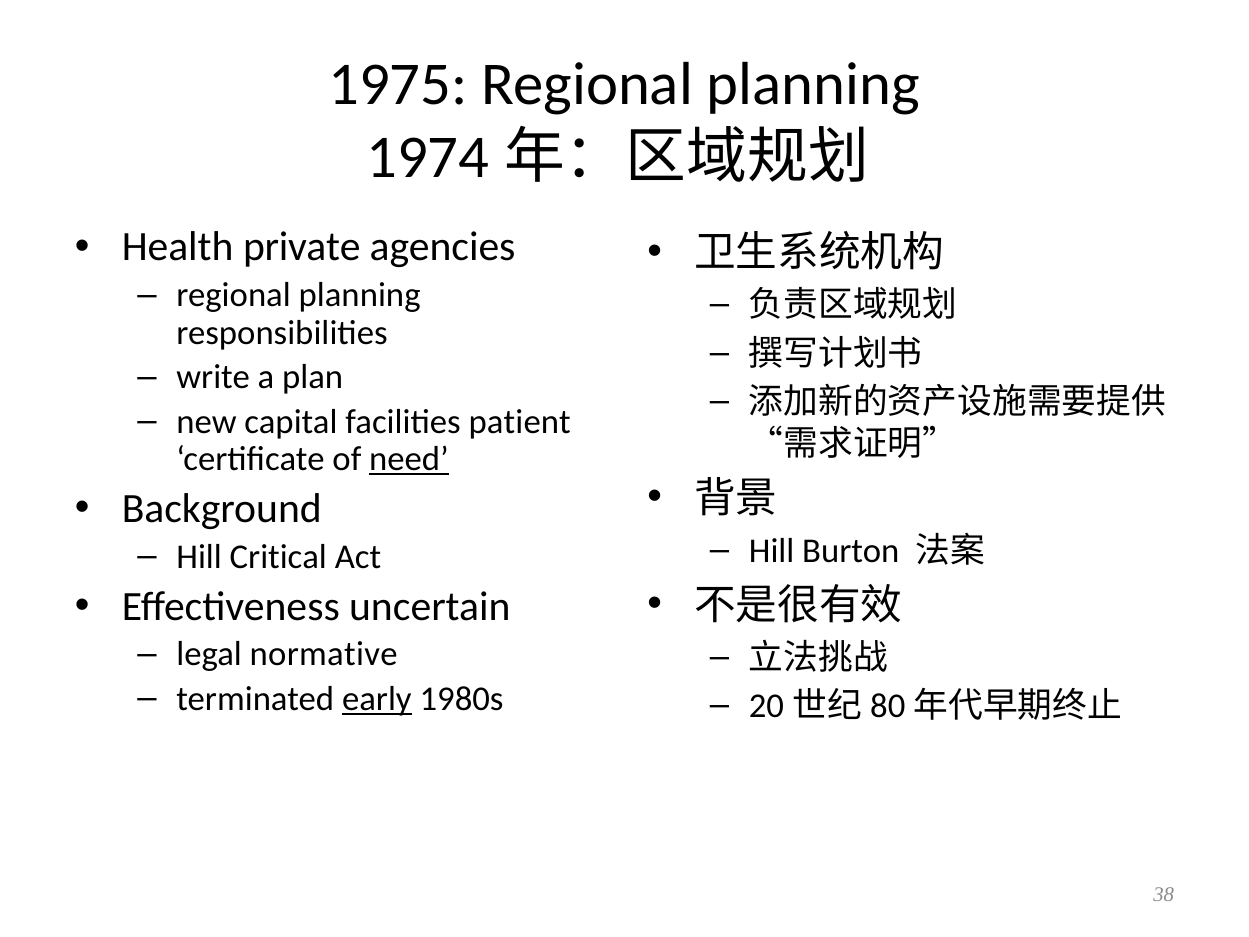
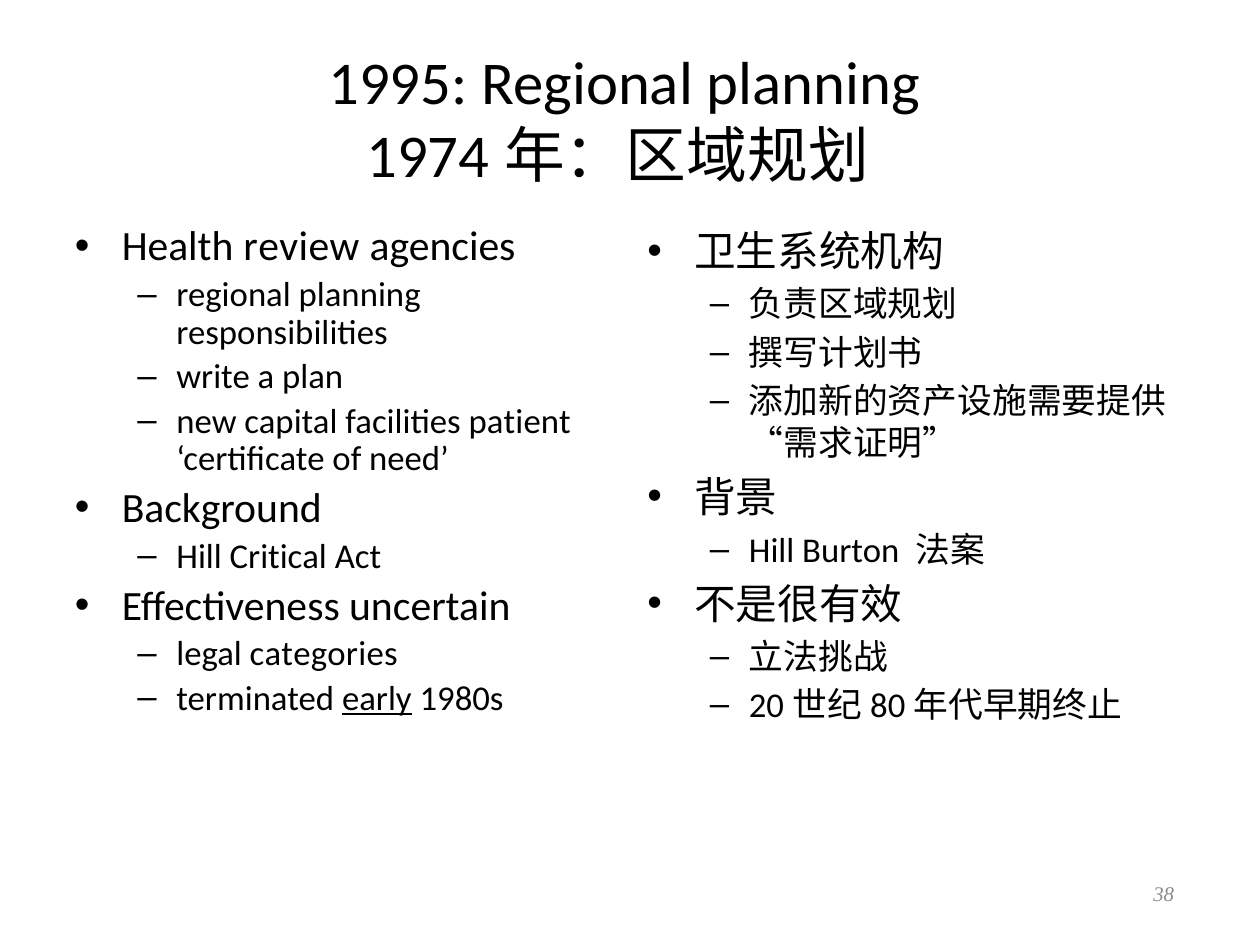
1975: 1975 -> 1995
private: private -> review
need underline: present -> none
normative: normative -> categories
